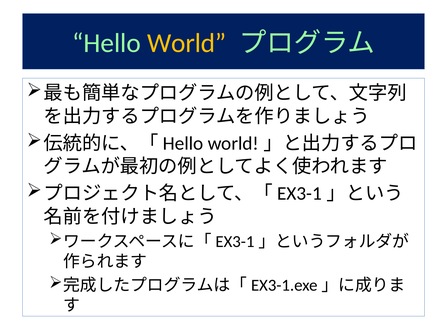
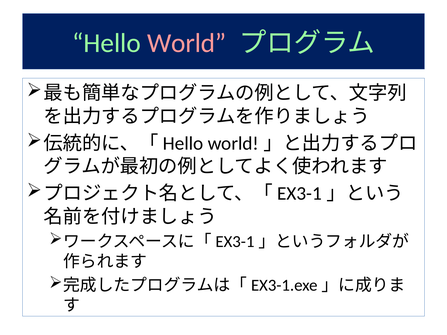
World colour: yellow -> pink
